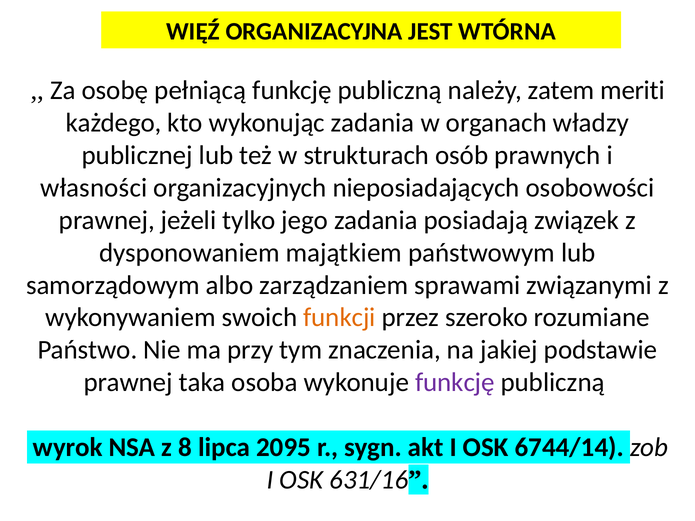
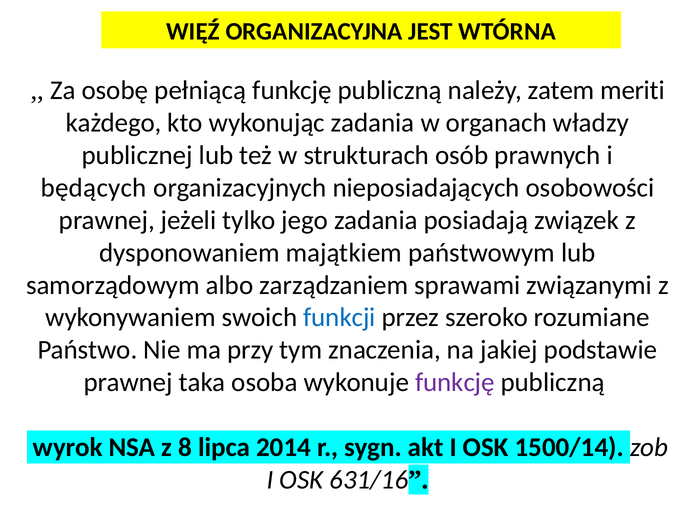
własności: własności -> będących
funkcji colour: orange -> blue
2095: 2095 -> 2014
6744/14: 6744/14 -> 1500/14
